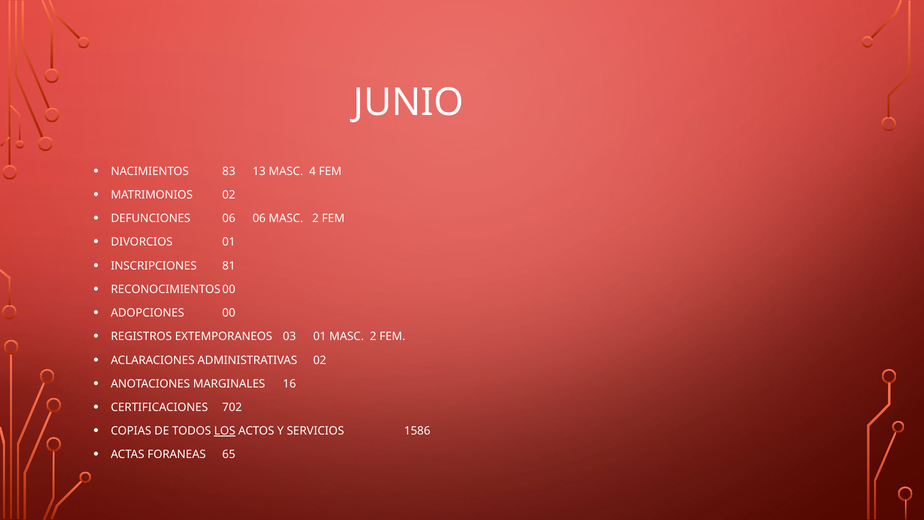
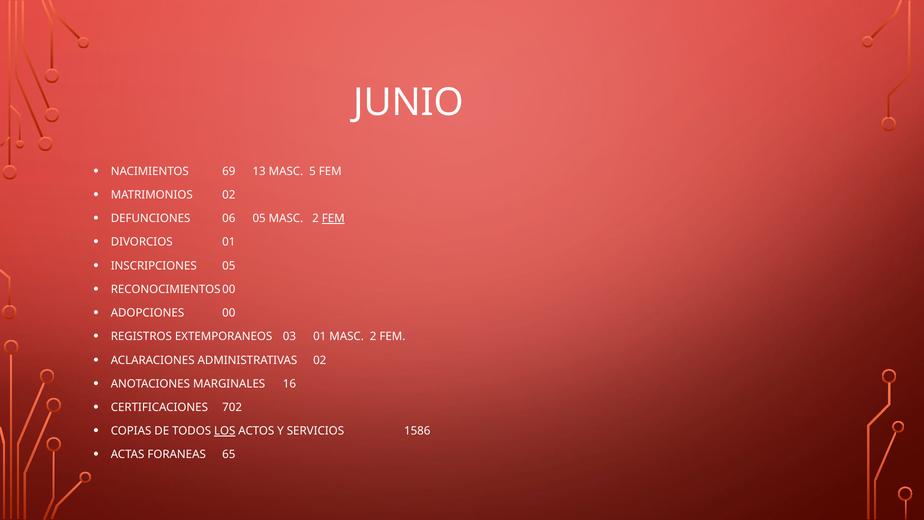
83: 83 -> 69
4: 4 -> 5
06 06: 06 -> 05
FEM at (333, 218) underline: none -> present
INSCRIPCIONES 81: 81 -> 05
